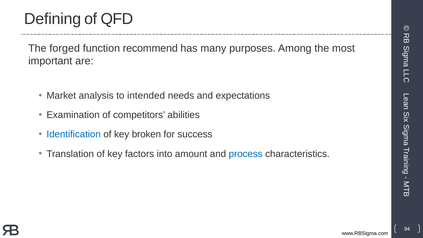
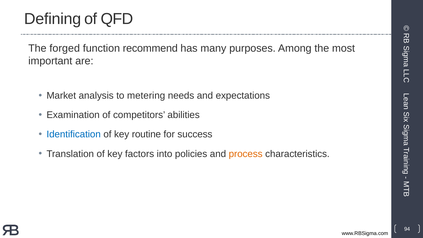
intended: intended -> metering
broken: broken -> routine
amount: amount -> policies
process colour: blue -> orange
